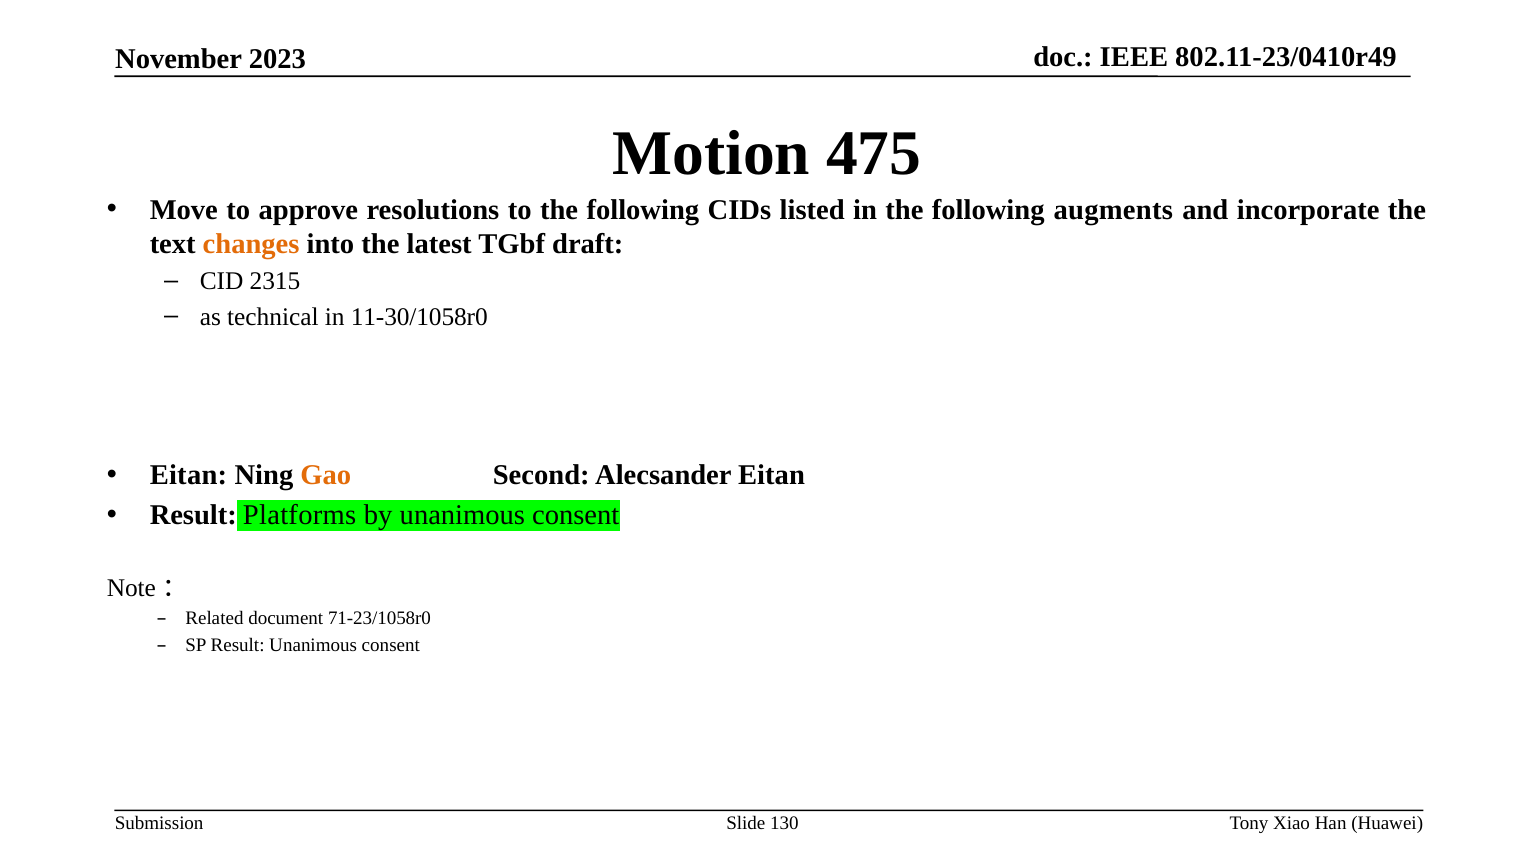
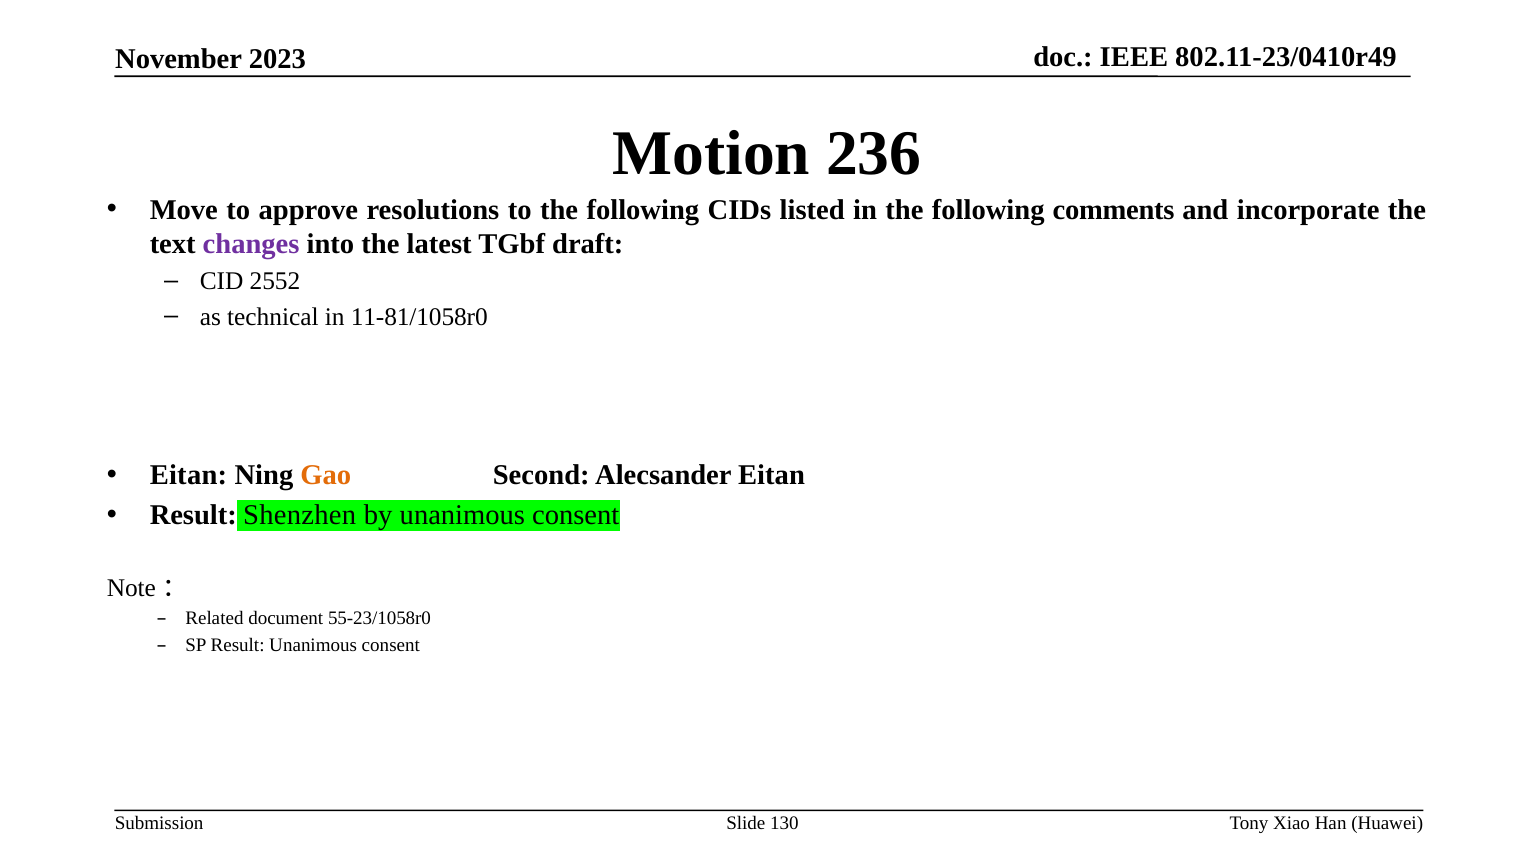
475: 475 -> 236
augments: augments -> comments
changes colour: orange -> purple
2315: 2315 -> 2552
11-30/1058r0: 11-30/1058r0 -> 11-81/1058r0
Platforms: Platforms -> Shenzhen
71-23/1058r0: 71-23/1058r0 -> 55-23/1058r0
